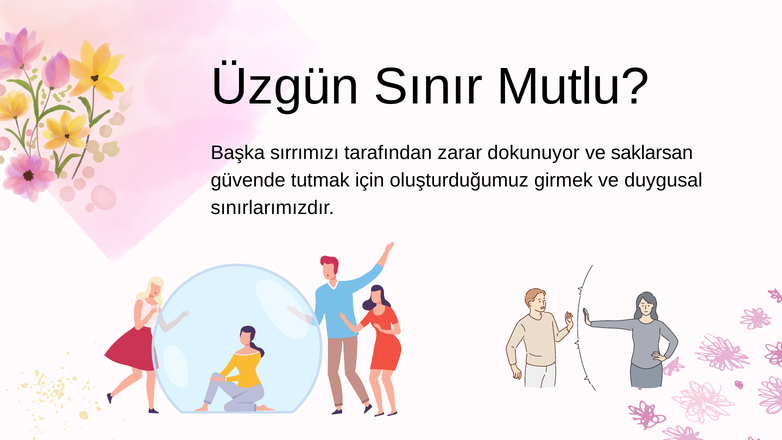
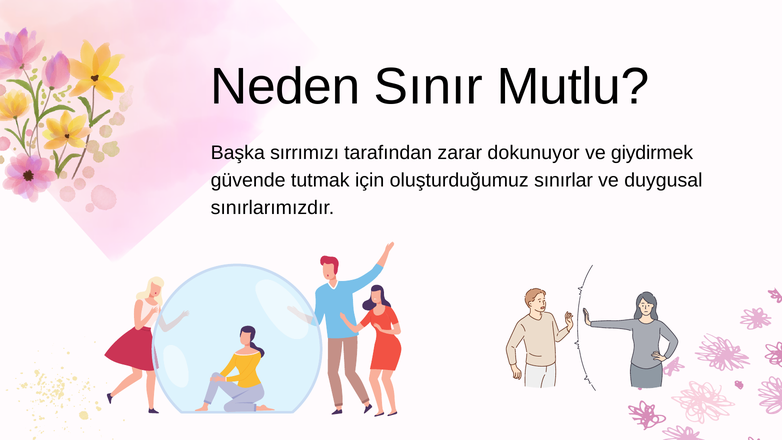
Üzgün: Üzgün -> Neden
saklarsan: saklarsan -> giydirmek
girmek: girmek -> sınırlar
